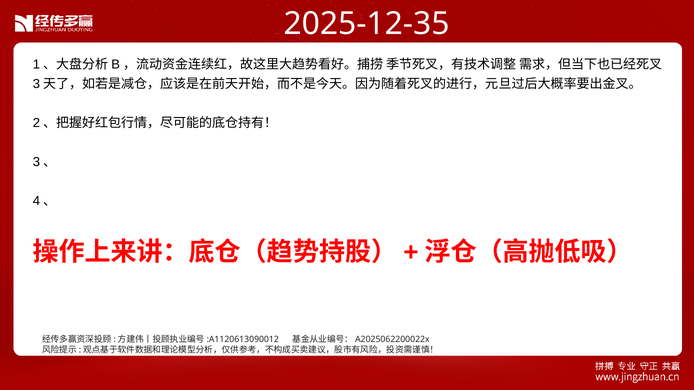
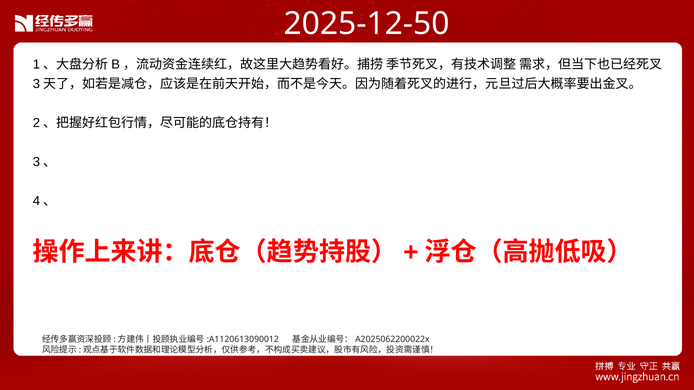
2025-12-35: 2025-12-35 -> 2025-12-50
